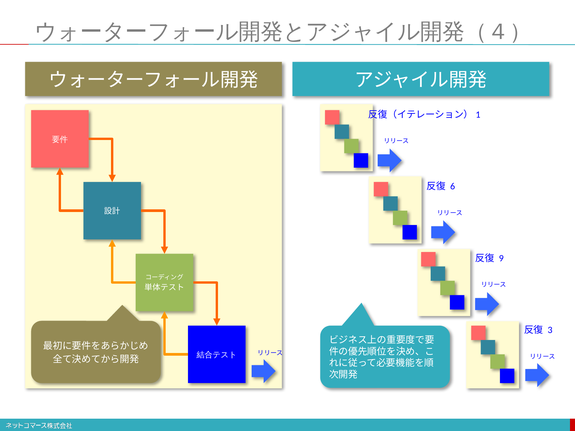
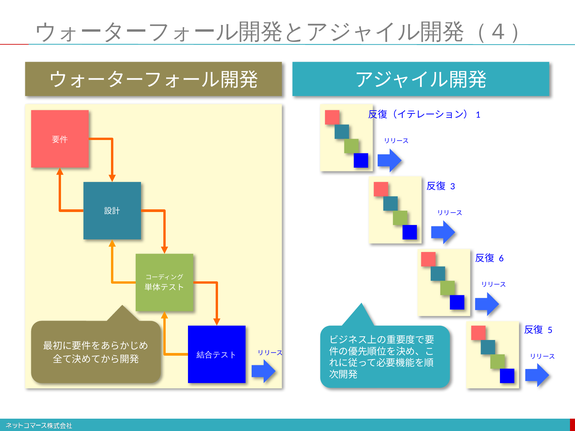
6: 6 -> 3
9: 9 -> 6
3: 3 -> 5
